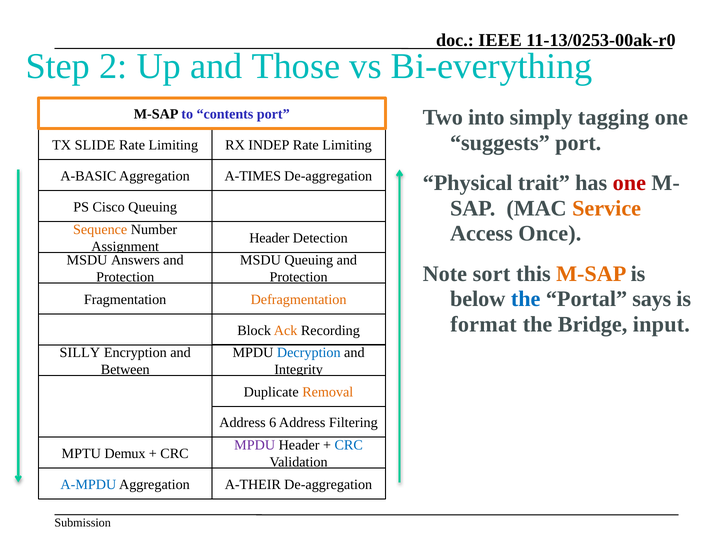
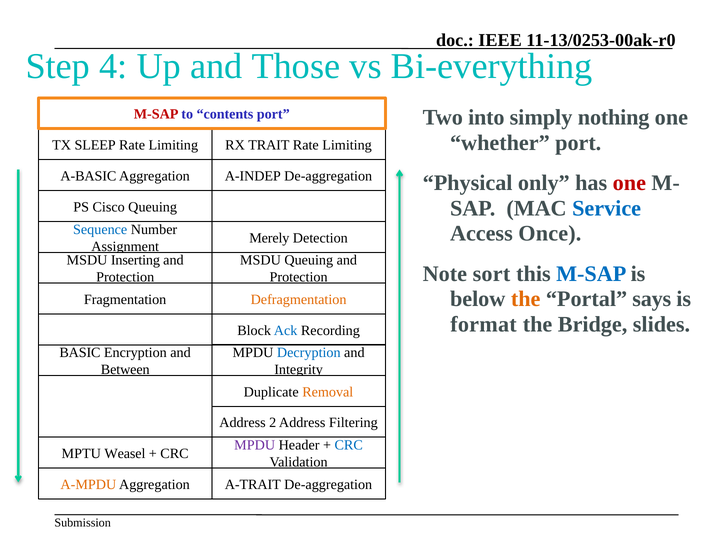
2: 2 -> 4
tagging: tagging -> nothing
M-SAP at (156, 114) colour: black -> red
suggests: suggests -> whether
SLIDE: SLIDE -> SLEEP
INDEP: INDEP -> TRAIT
A-TIMES: A-TIMES -> A-INDEP
trait: trait -> only
Service colour: orange -> blue
Sequence colour: orange -> blue
Header at (269, 238): Header -> Merely
Answers: Answers -> Inserting
M-SAP at (591, 274) colour: orange -> blue
the at (526, 299) colour: blue -> orange
input: input -> slides
Ack colour: orange -> blue
SILLY: SILLY -> BASIC
6: 6 -> 2
Demux: Demux -> Weasel
A-MPDU colour: blue -> orange
A-THEIR: A-THEIR -> A-TRAIT
